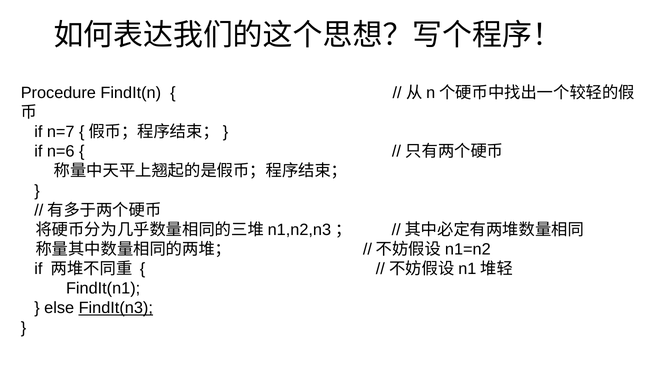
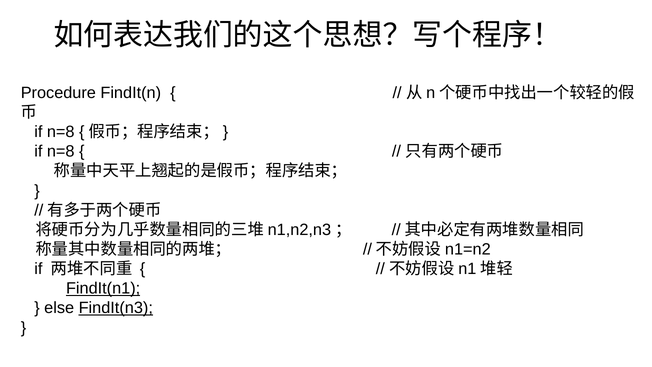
n=7 at (61, 132): n=7 -> n=8
n=6 at (61, 151): n=6 -> n=8
FindIt(n1 underline: none -> present
